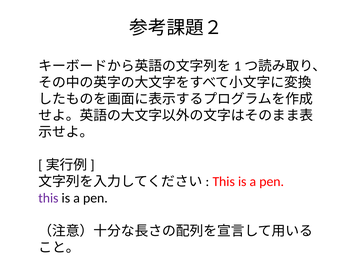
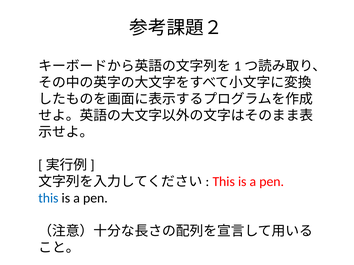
this at (48, 199) colour: purple -> blue
